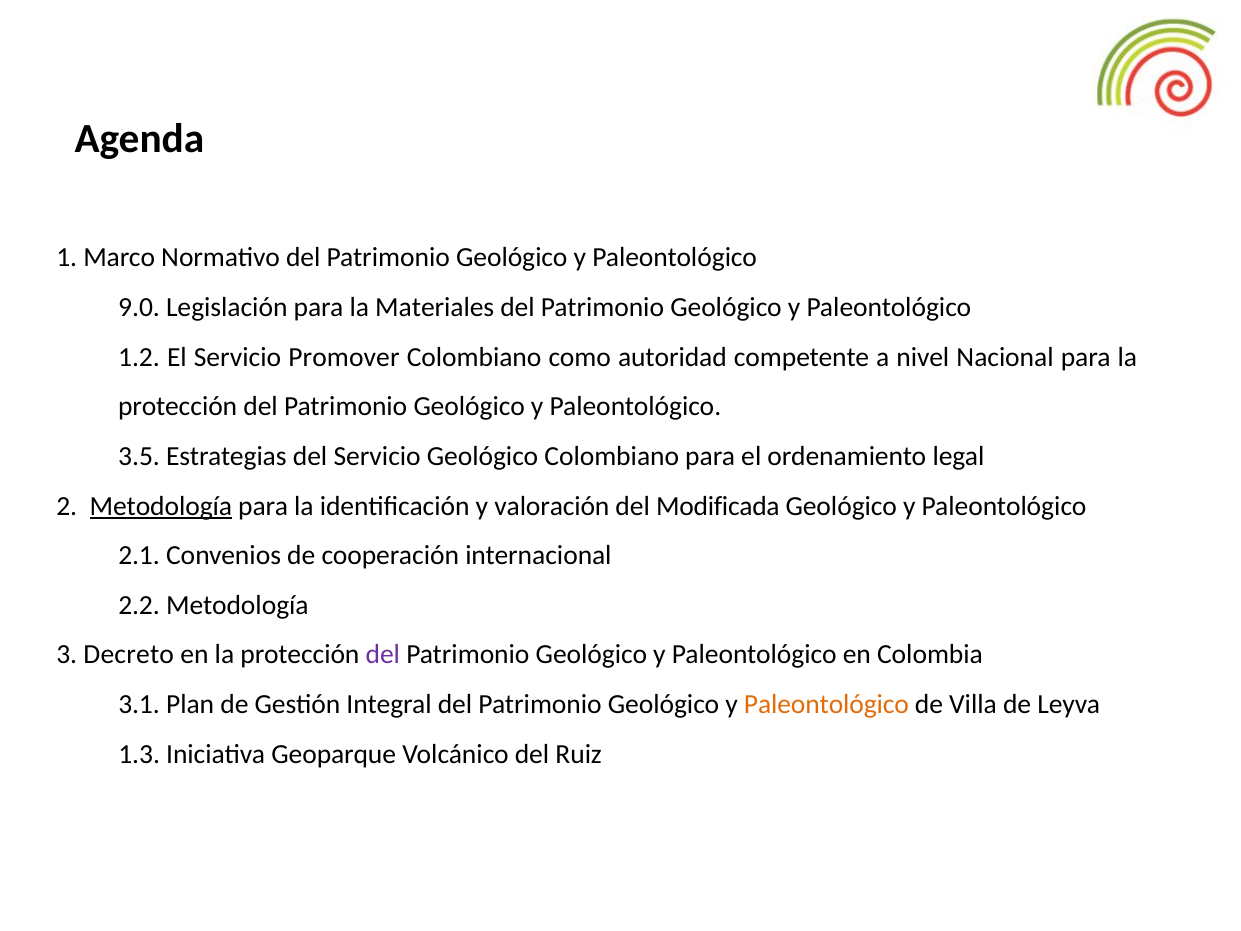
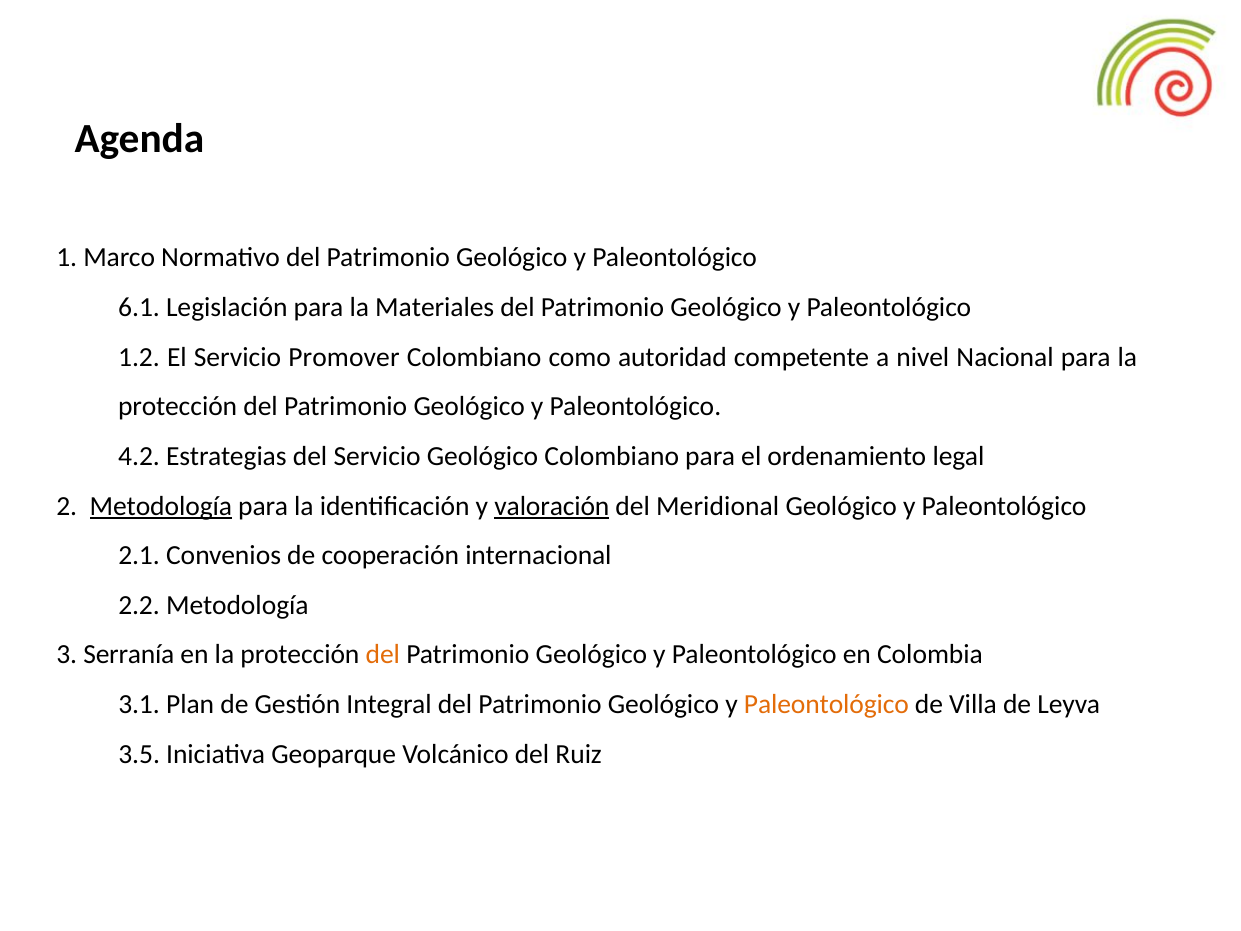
9.0: 9.0 -> 6.1
3.5: 3.5 -> 4.2
valoración underline: none -> present
Modificada: Modificada -> Meridional
Decreto: Decreto -> Serranía
del at (383, 655) colour: purple -> orange
1.3: 1.3 -> 3.5
